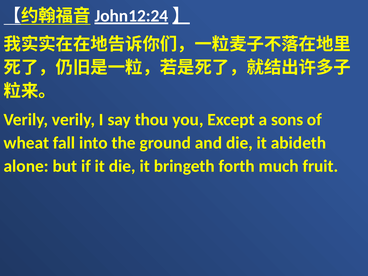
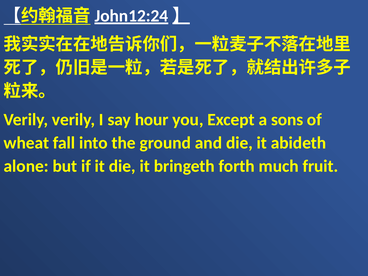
thou: thou -> hour
